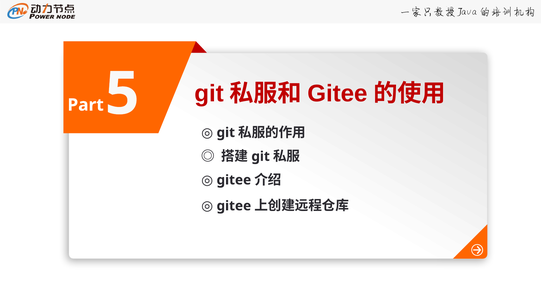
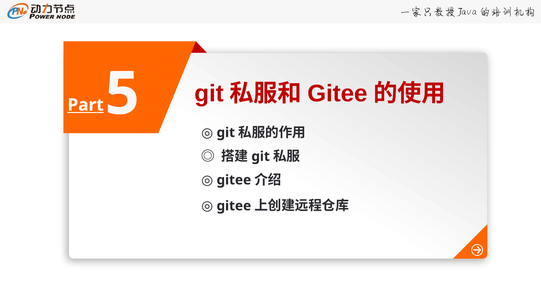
Part underline: none -> present
